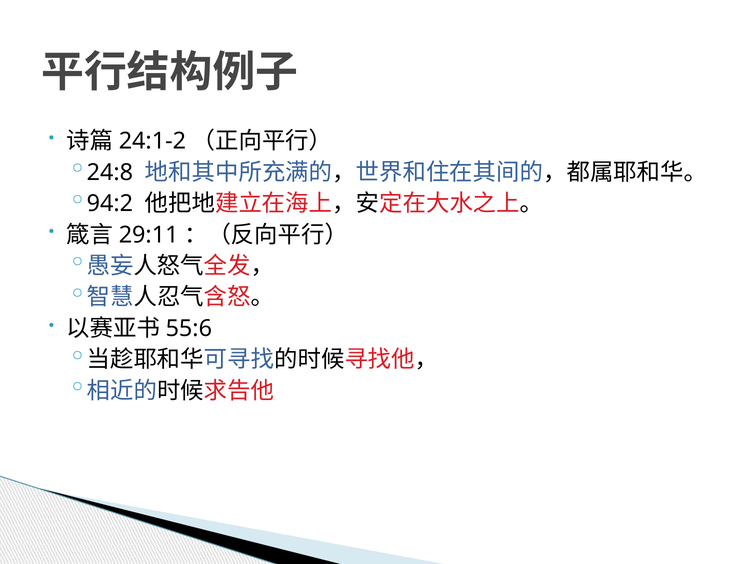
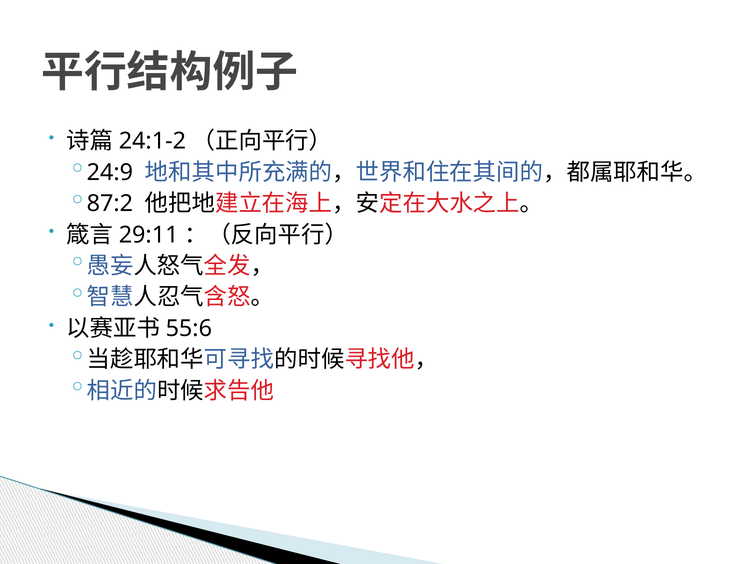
24:8: 24:8 -> 24:9
94:2: 94:2 -> 87:2
